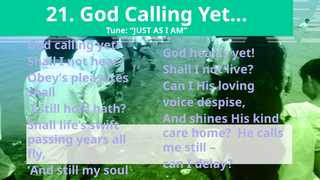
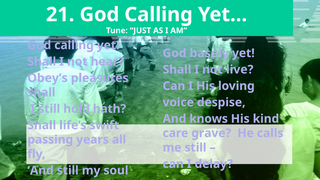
hearts: hearts -> basely
shines: shines -> knows
home: home -> grave
